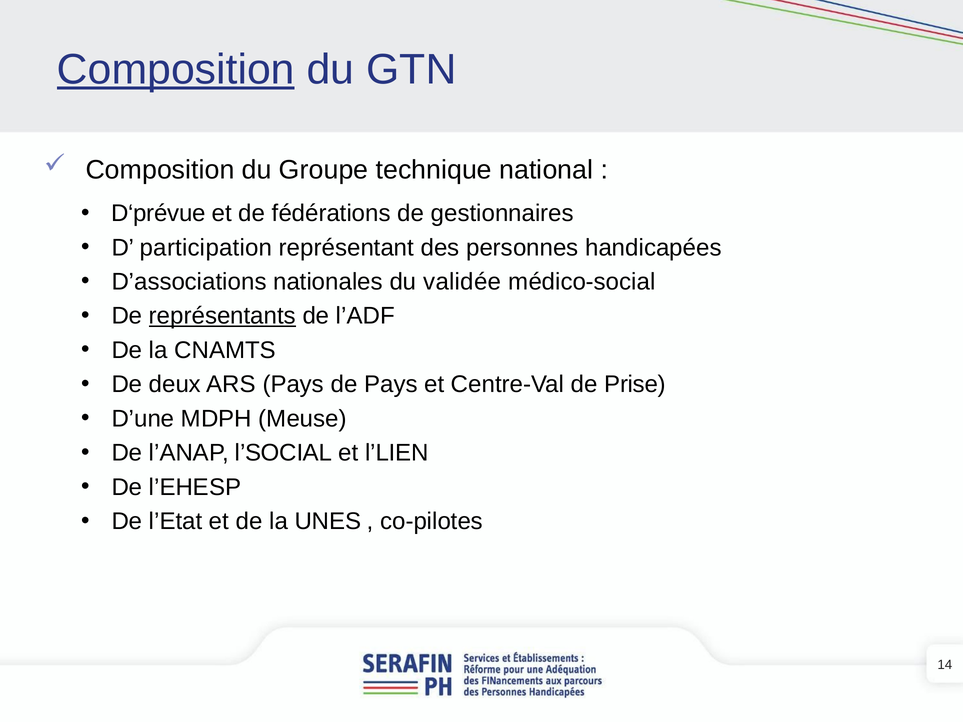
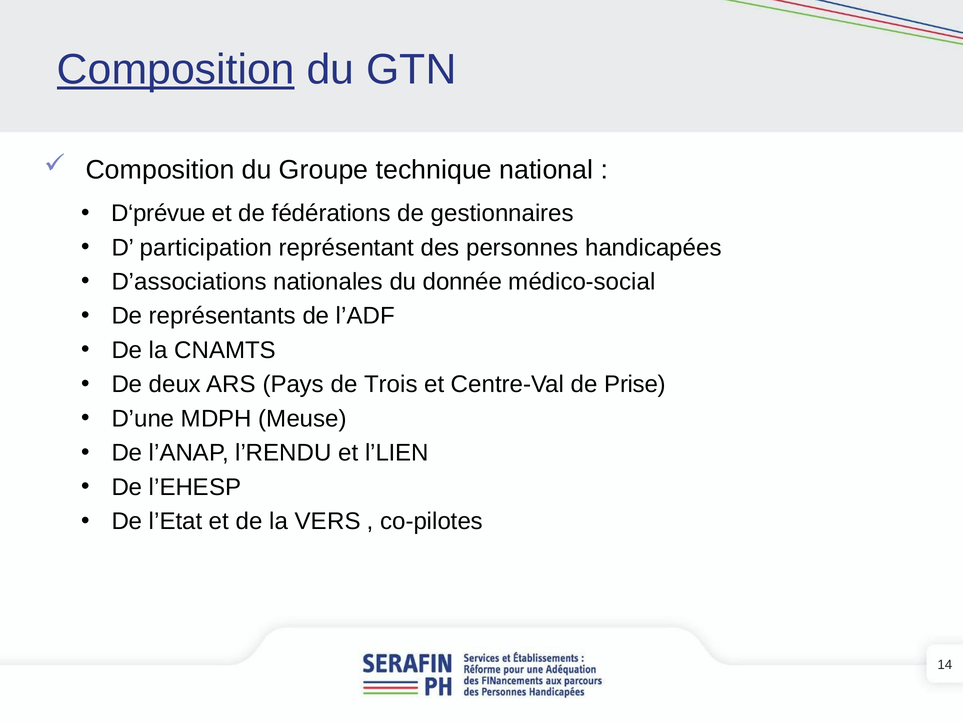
validée: validée -> donnée
représentants underline: present -> none
de Pays: Pays -> Trois
l’SOCIAL: l’SOCIAL -> l’RENDU
UNES: UNES -> VERS
